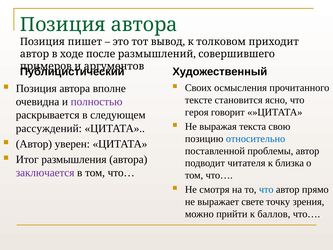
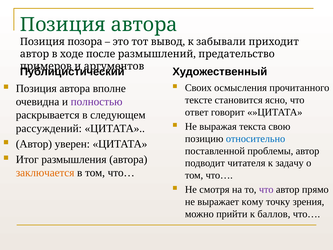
пишет: пишет -> позора
толковом: толковом -> забывали
совершившего: совершившего -> предательство
героя: героя -> ответ
близка: близка -> задачу
заключается colour: purple -> orange
что at (266, 189) colour: blue -> purple
свете: свете -> кому
